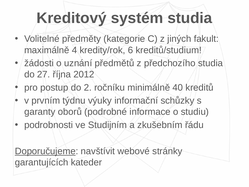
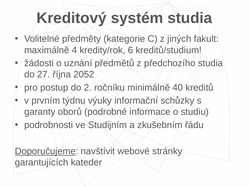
2012: 2012 -> 2052
